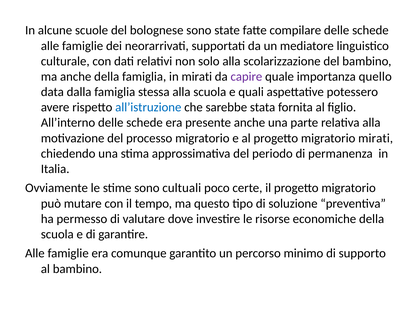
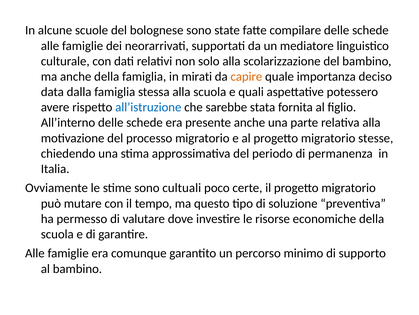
capire colour: purple -> orange
quello: quello -> deciso
migratorio mirati: mirati -> stesse
